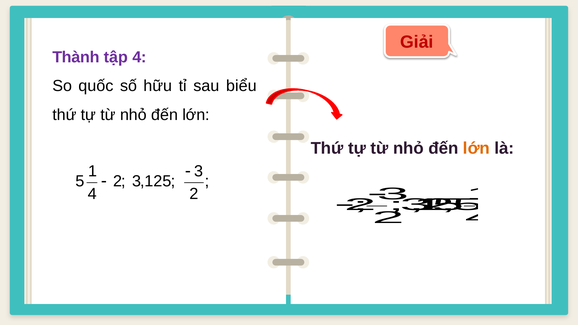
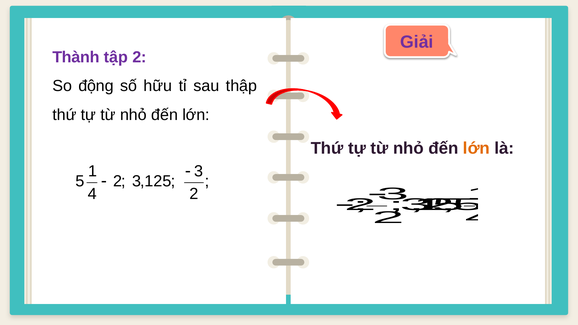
Giải colour: red -> purple
tập 4: 4 -> 2
quốc: quốc -> động
biểu: biểu -> thập
